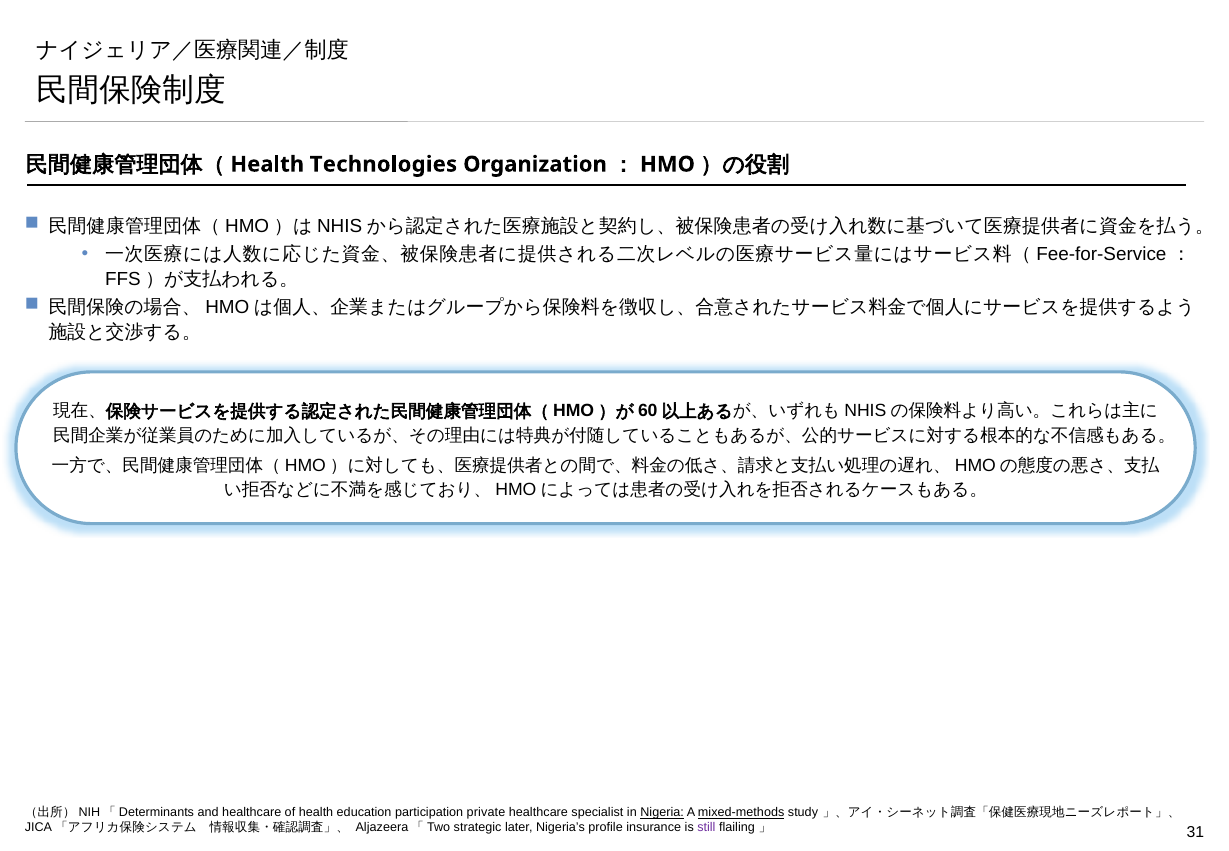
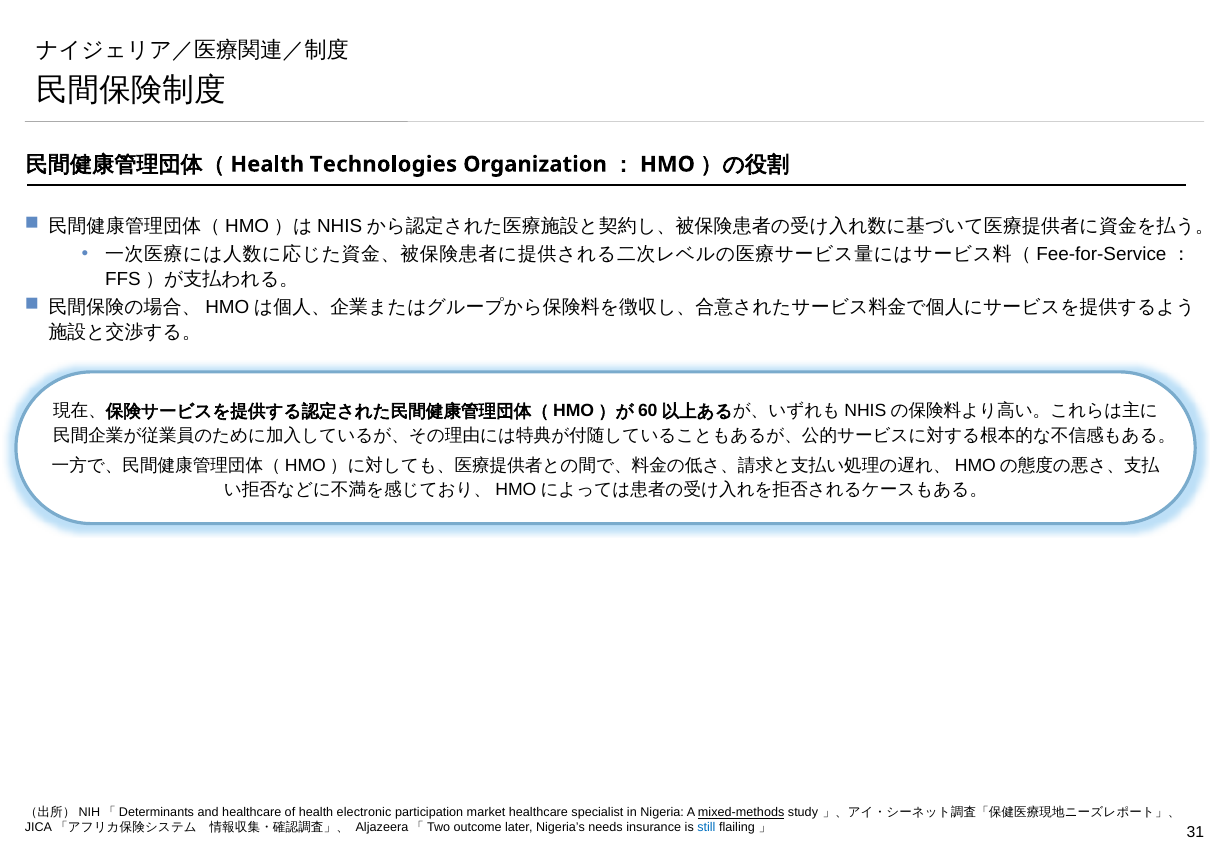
education: education -> electronic
private: private -> market
Nigeria underline: present -> none
strategic: strategic -> outcome
profile: profile -> needs
still colour: purple -> blue
